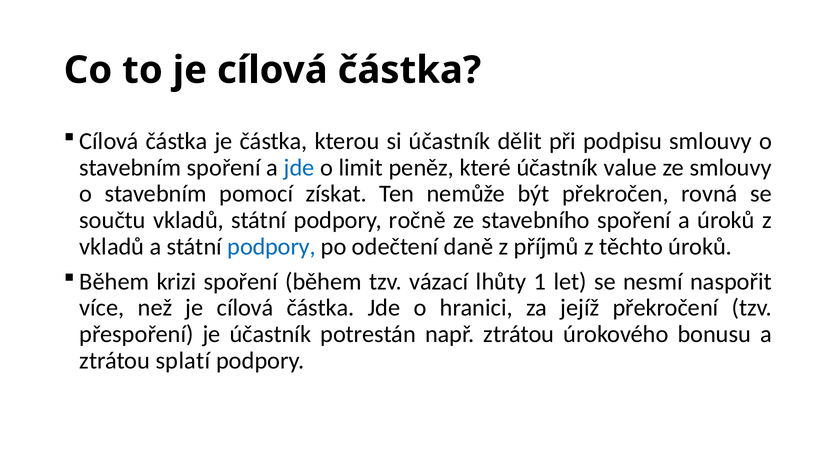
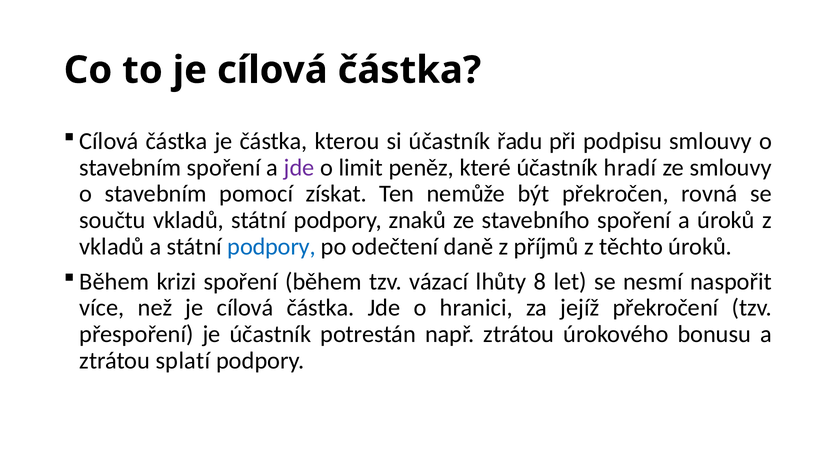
dělit: dělit -> řadu
jde at (299, 168) colour: blue -> purple
value: value -> hradí
ročně: ročně -> znaků
1: 1 -> 8
